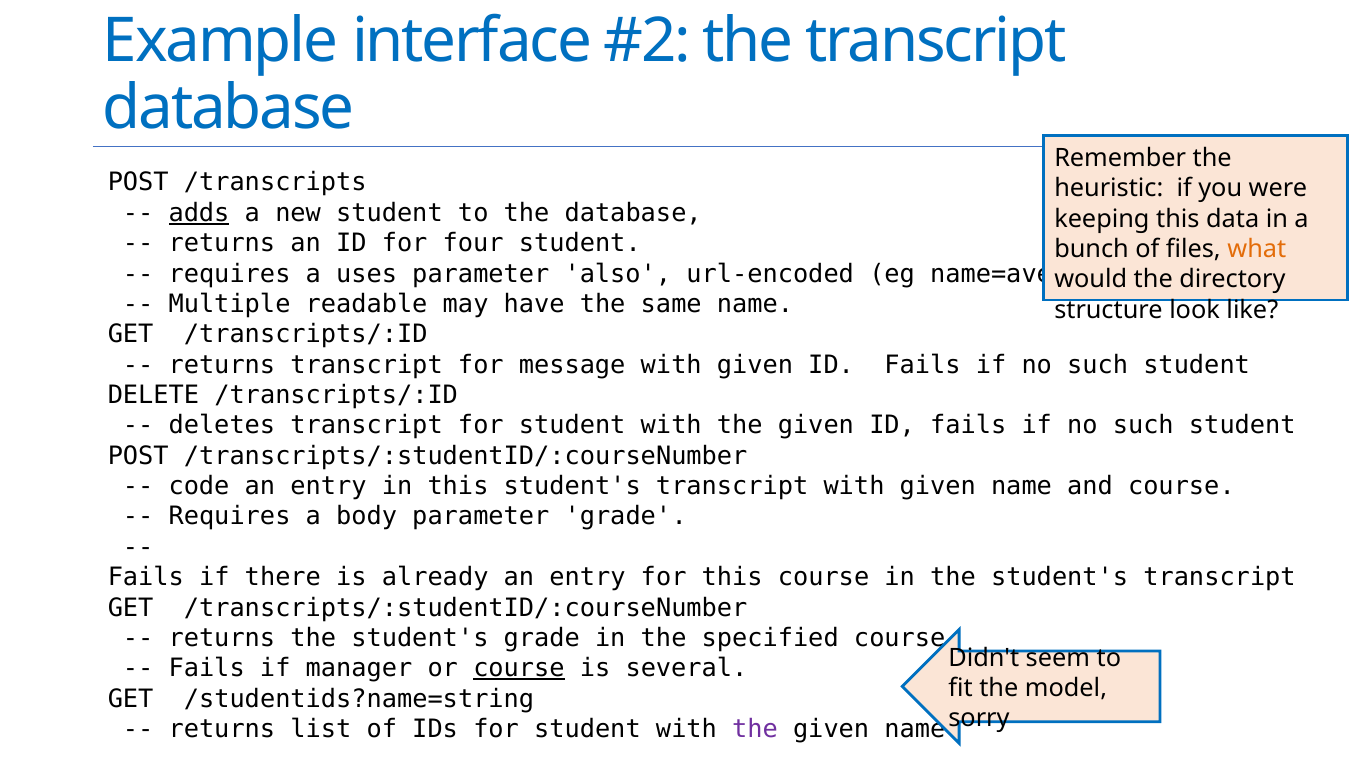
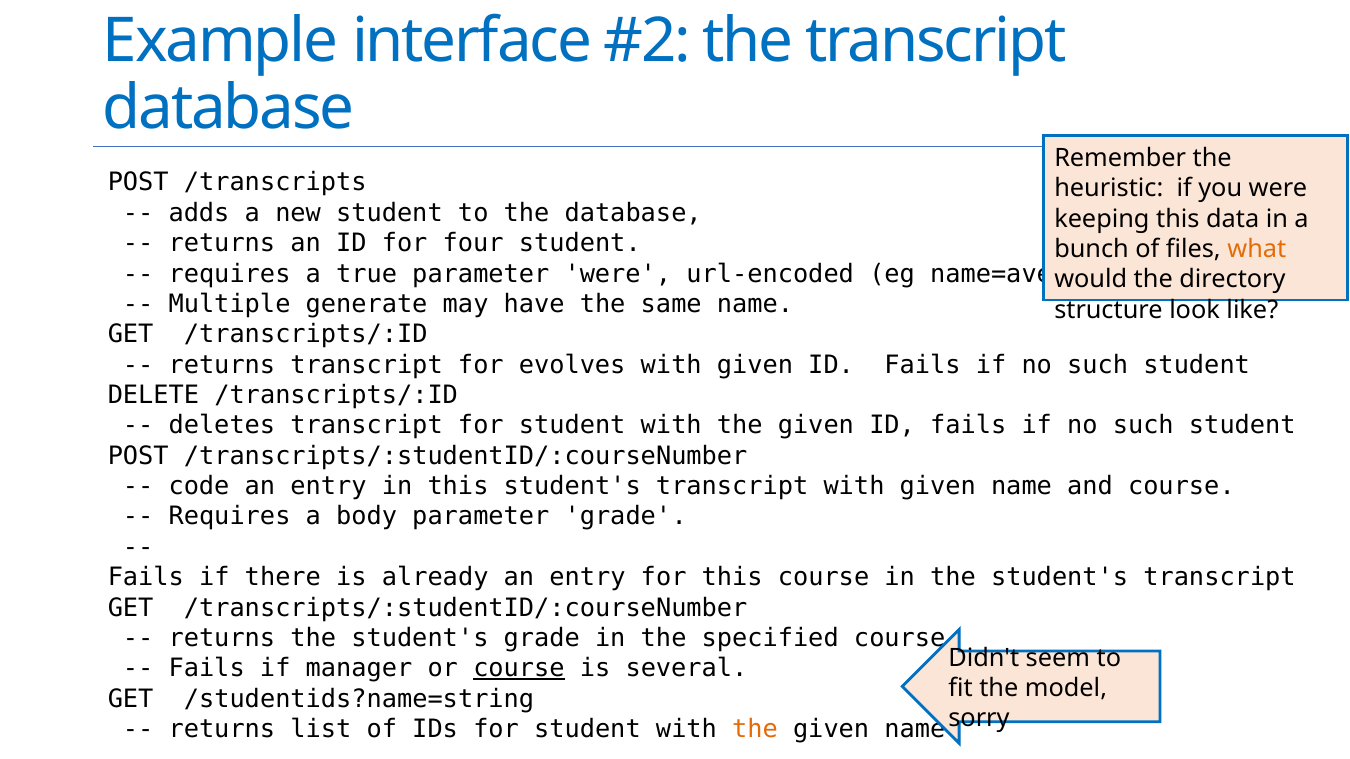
adds underline: present -> none
uses: uses -> true
parameter also: also -> were
readable: readable -> generate
message: message -> evolves
the at (755, 729) colour: purple -> orange
